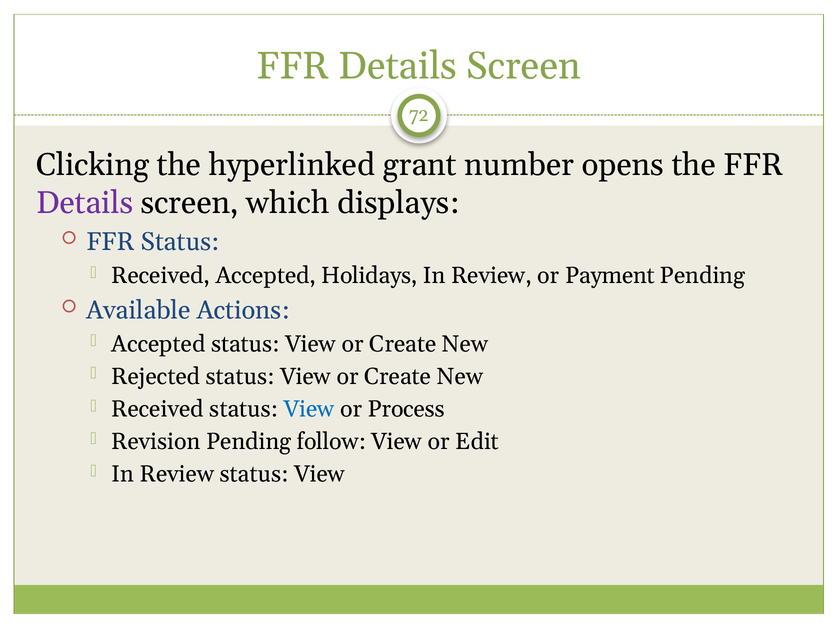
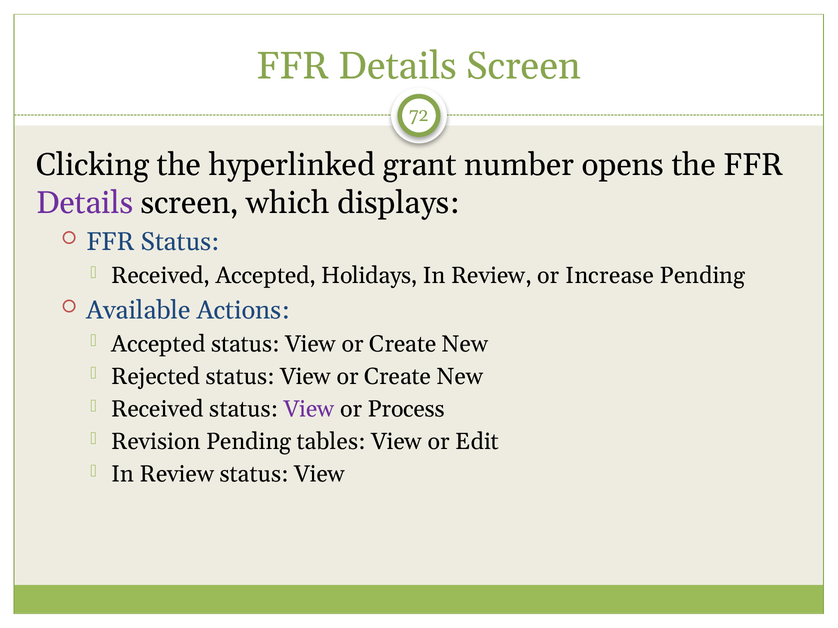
Payment: Payment -> Increase
View at (309, 409) colour: blue -> purple
follow: follow -> tables
